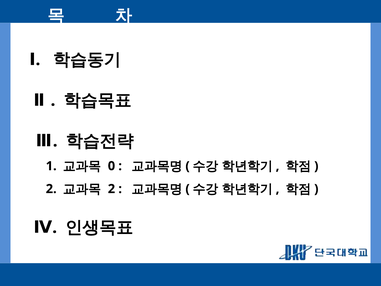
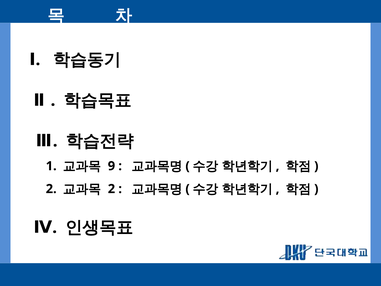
0: 0 -> 9
